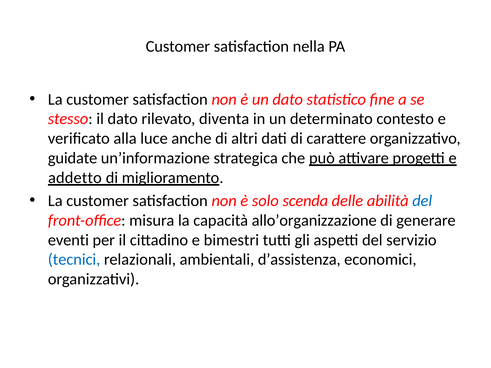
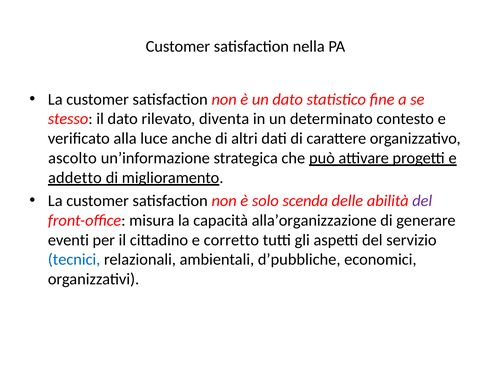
guidate: guidate -> ascolto
del at (422, 201) colour: blue -> purple
allo’organizzazione: allo’organizzazione -> alla’organizzazione
bimestri: bimestri -> corretto
d’assistenza: d’assistenza -> d’pubbliche
